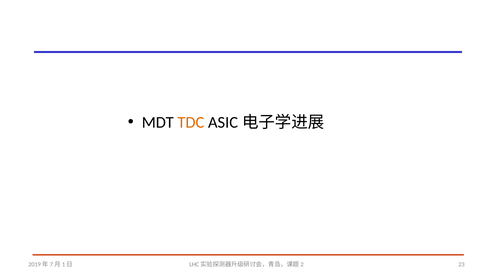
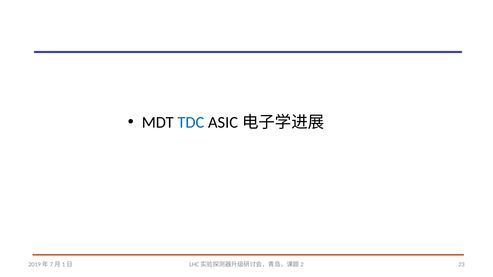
TDC colour: orange -> blue
